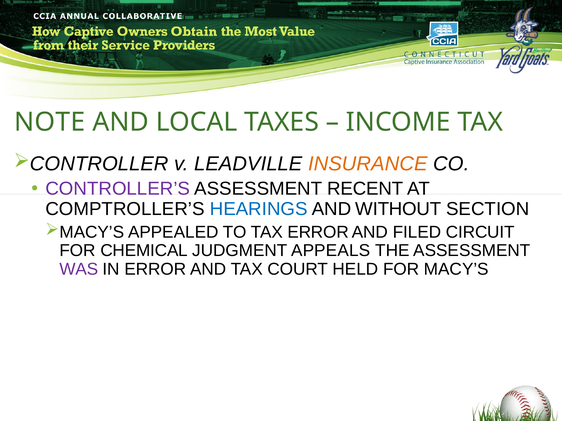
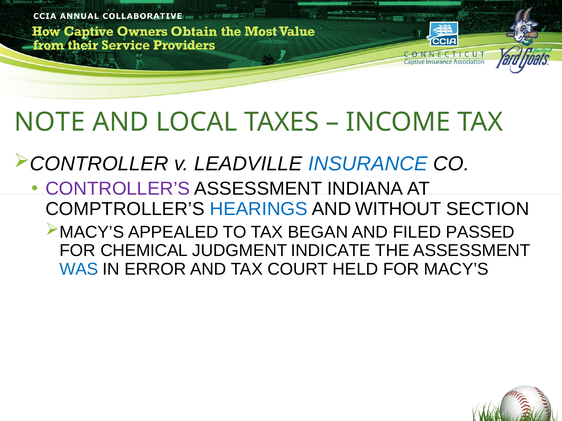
INSURANCE colour: orange -> blue
RECENT: RECENT -> INDIANA
TAX ERROR: ERROR -> BEGAN
CIRCUIT: CIRCUIT -> PASSED
APPEALS: APPEALS -> INDICATE
WAS colour: purple -> blue
